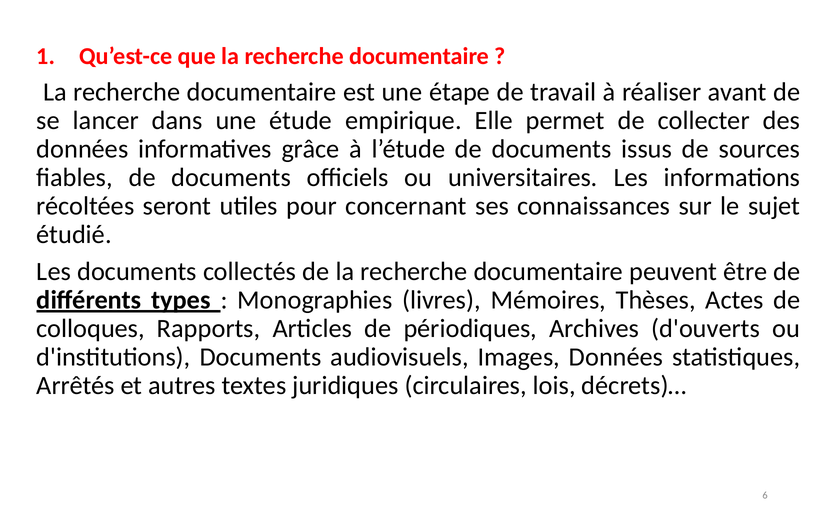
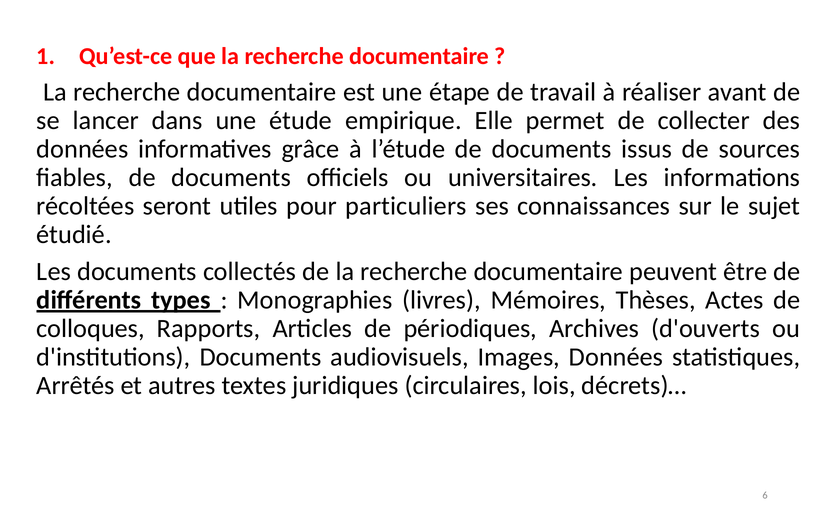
concernant: concernant -> particuliers
